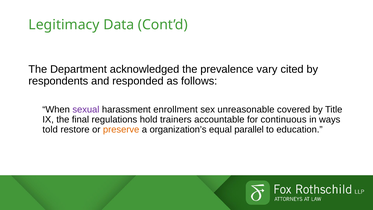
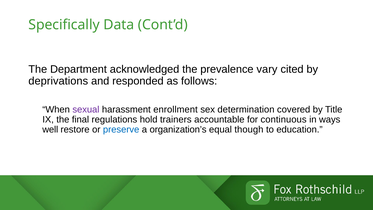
Legitimacy: Legitimacy -> Specifically
respondents: respondents -> deprivations
unreasonable: unreasonable -> determination
told: told -> well
preserve colour: orange -> blue
parallel: parallel -> though
